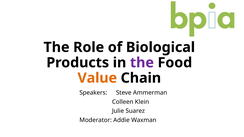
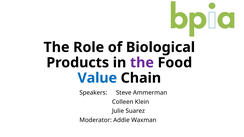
Value colour: orange -> blue
